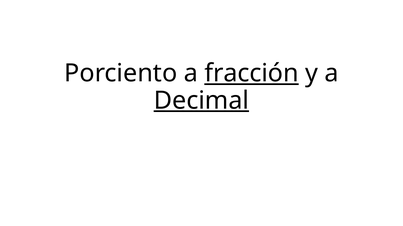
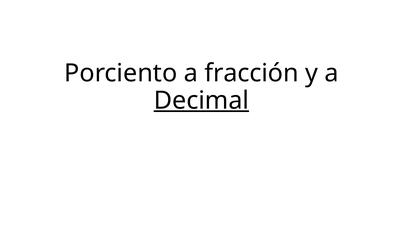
fracción underline: present -> none
